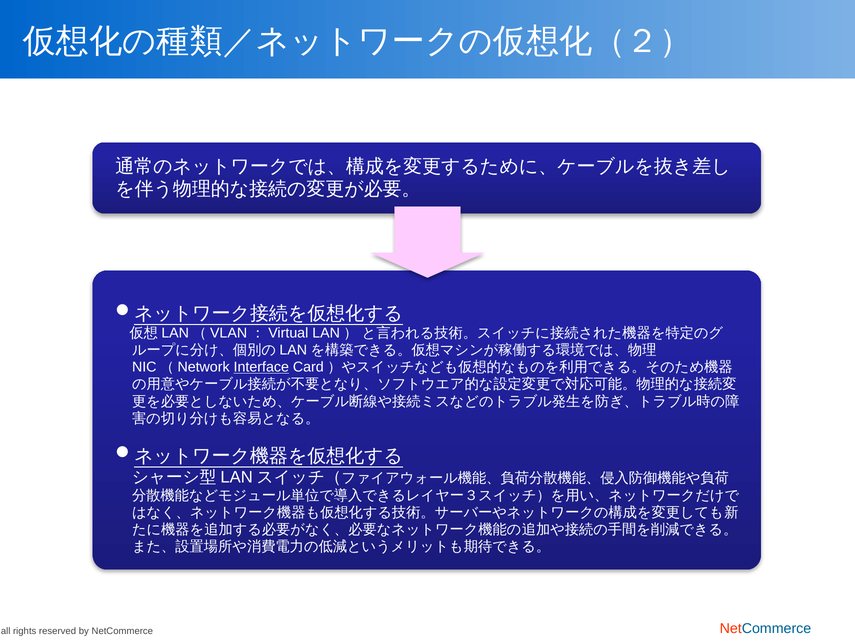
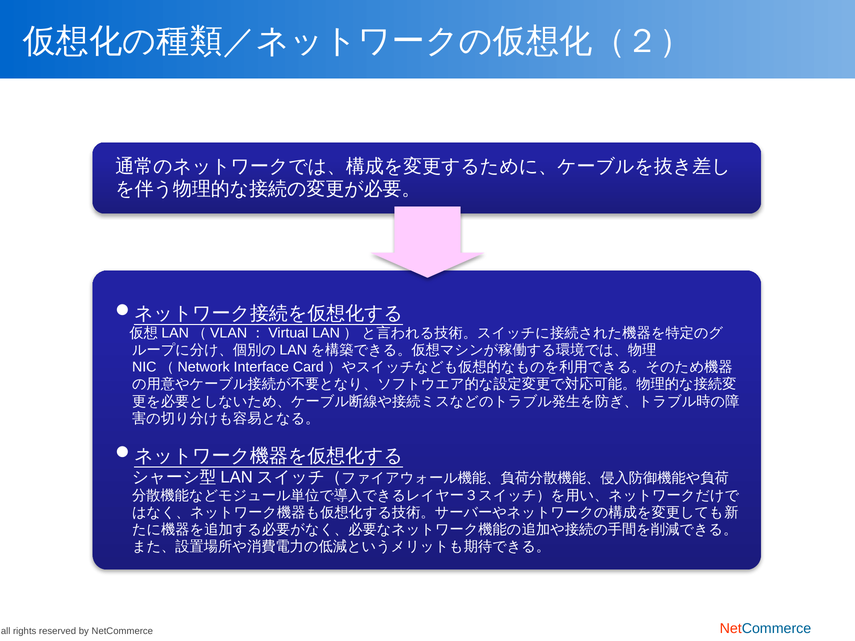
Interface underline: present -> none
